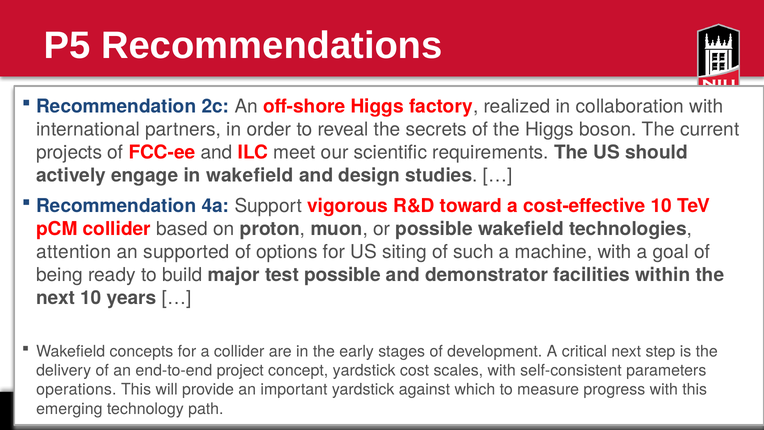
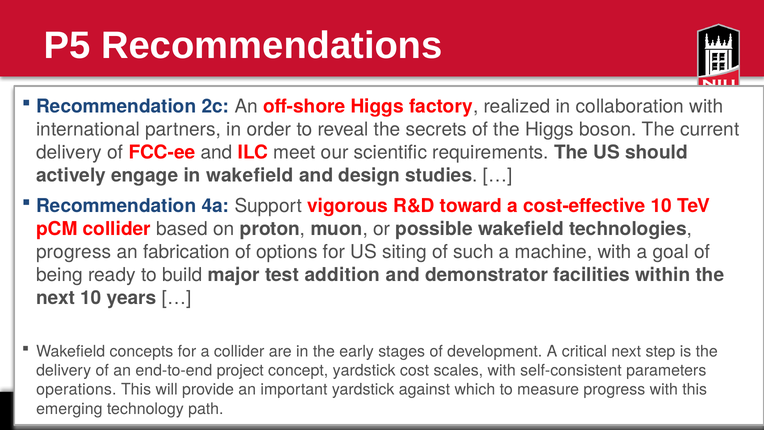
projects at (69, 152): projects -> delivery
attention at (74, 252): attention -> progress
supported: supported -> fabrication
test possible: possible -> addition
